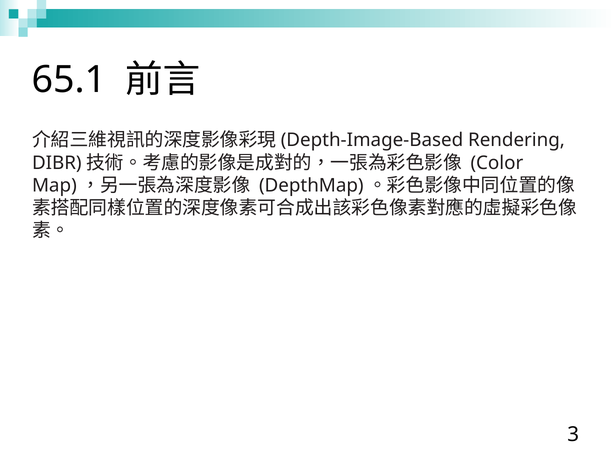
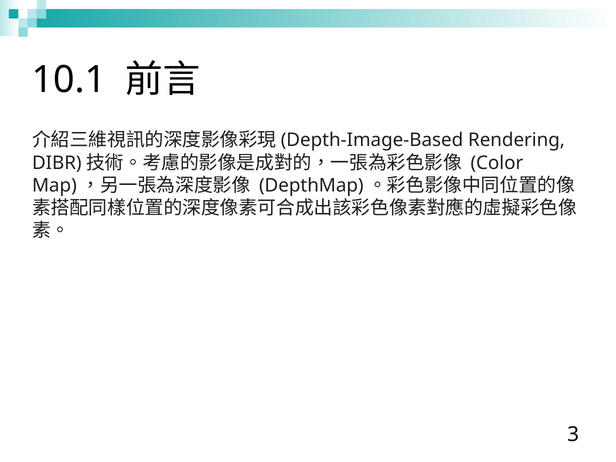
65.1: 65.1 -> 10.1
